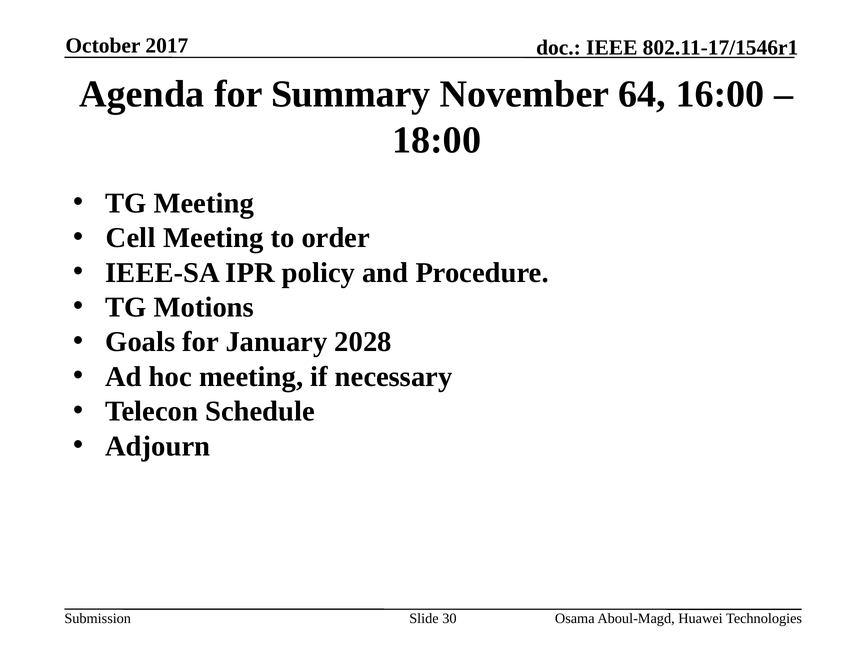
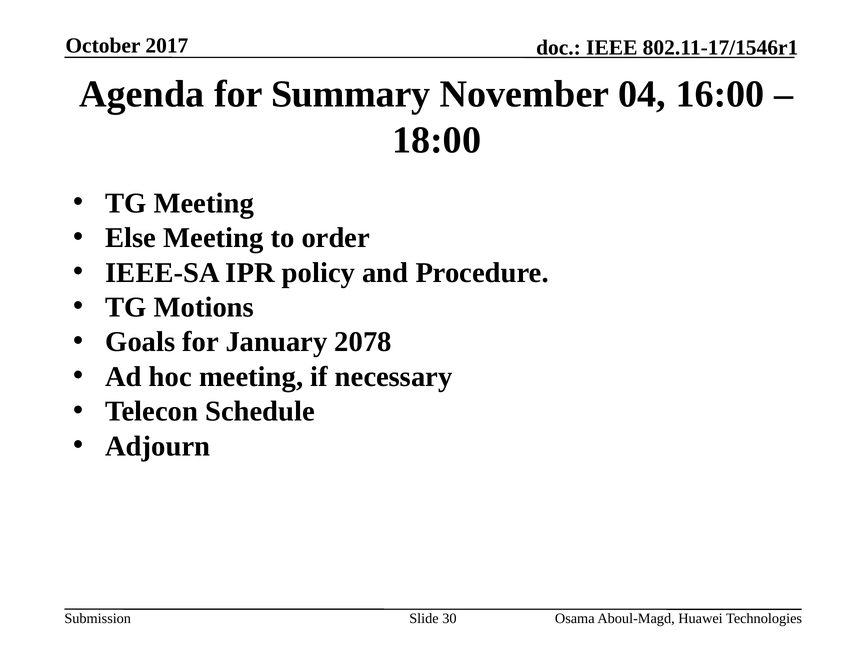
64: 64 -> 04
Cell: Cell -> Else
2028: 2028 -> 2078
